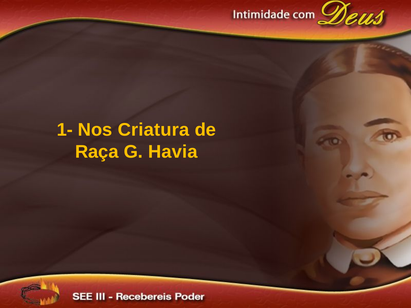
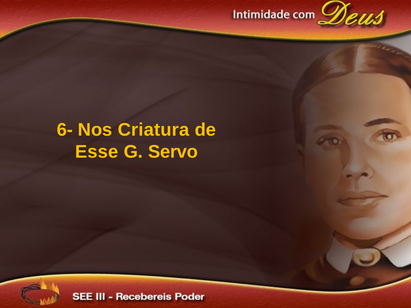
1-: 1- -> 6-
Raça: Raça -> Esse
Havia: Havia -> Servo
